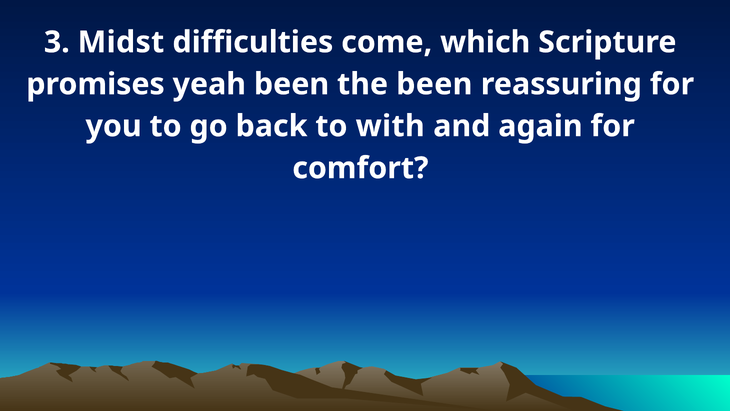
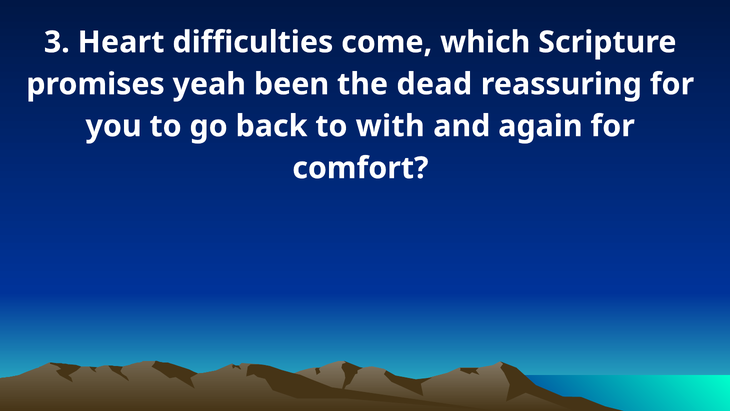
Midst: Midst -> Heart
the been: been -> dead
